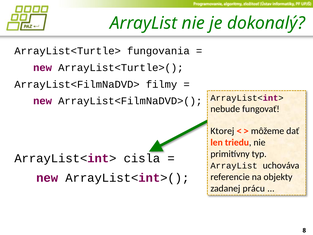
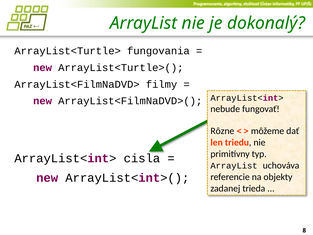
Ktorej: Ktorej -> Rôzne
prácu: prácu -> trieda
